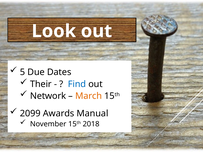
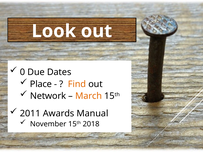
5: 5 -> 0
Their: Their -> Place
Find colour: blue -> orange
2099: 2099 -> 2011
